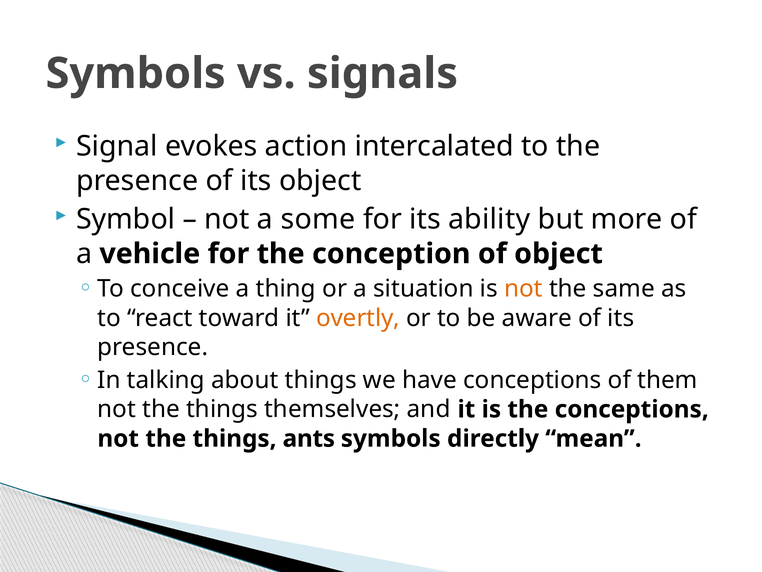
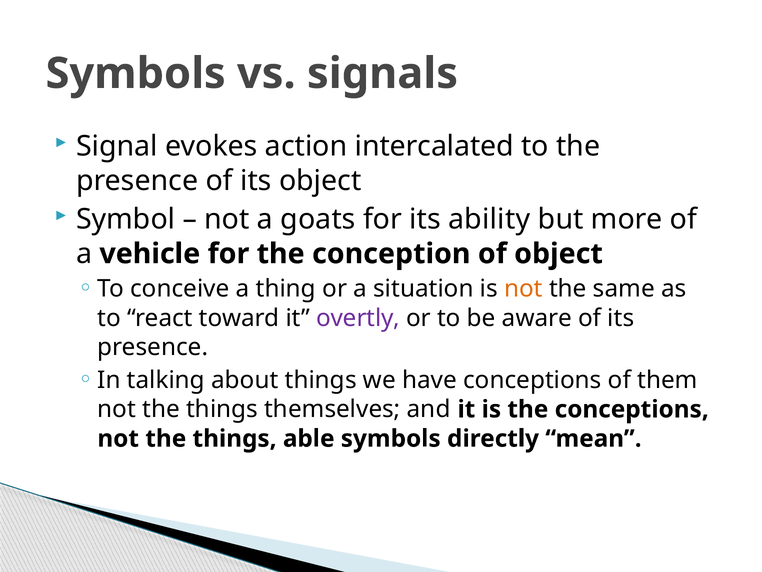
some: some -> goats
overtly colour: orange -> purple
ants: ants -> able
